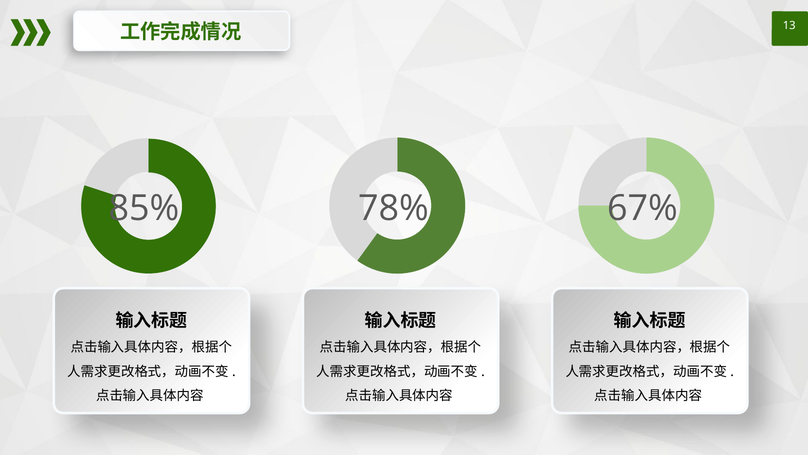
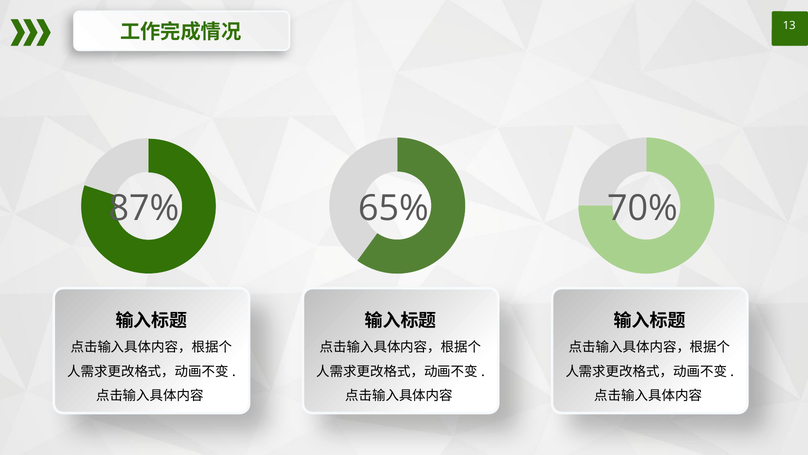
85%: 85% -> 87%
78%: 78% -> 65%
67%: 67% -> 70%
